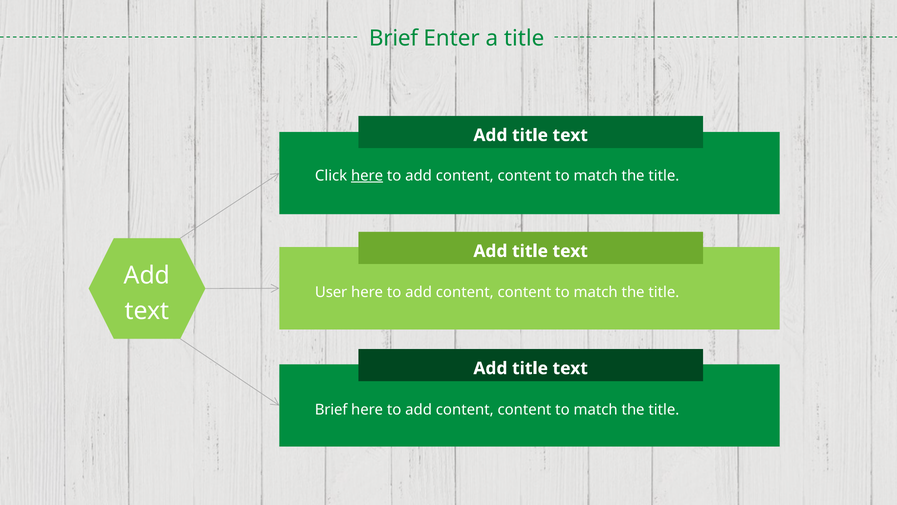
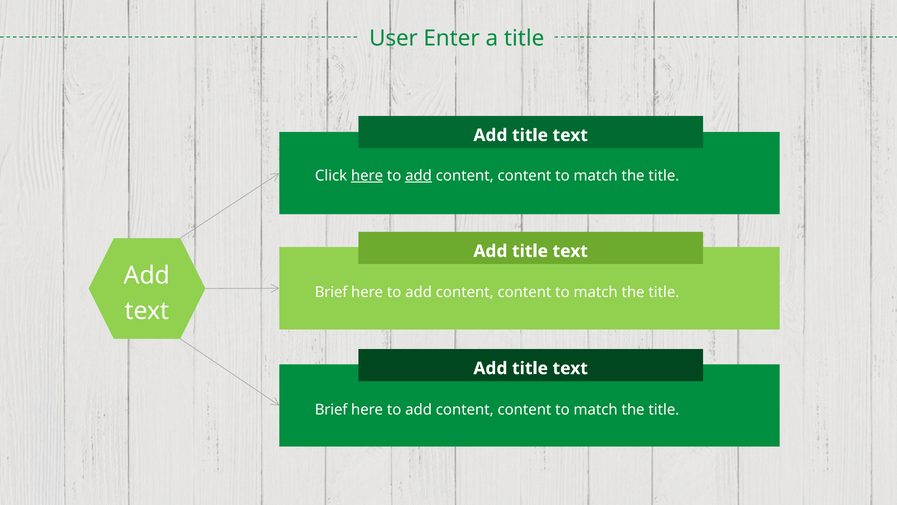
Brief at (394, 38): Brief -> User
add at (419, 175) underline: none -> present
User at (331, 292): User -> Brief
